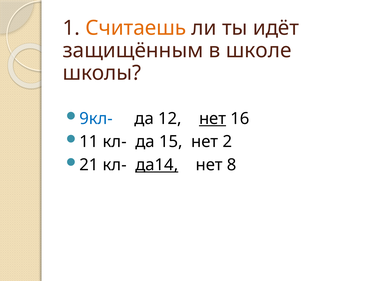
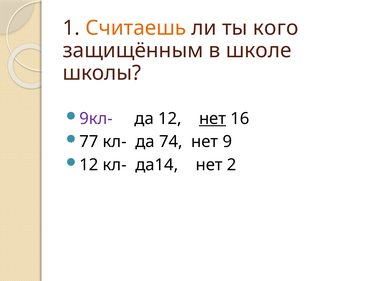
идёт: идёт -> кого
9кл- colour: blue -> purple
11: 11 -> 77
15: 15 -> 74
2: 2 -> 9
21 at (89, 165): 21 -> 12
да14 underline: present -> none
8: 8 -> 2
